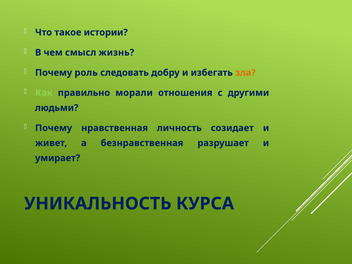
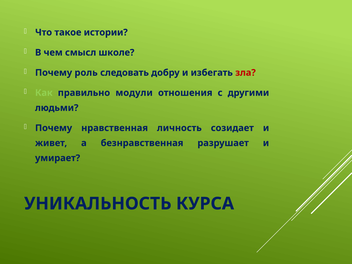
жизнь: жизнь -> школе
зла colour: orange -> red
морали: морали -> модули
